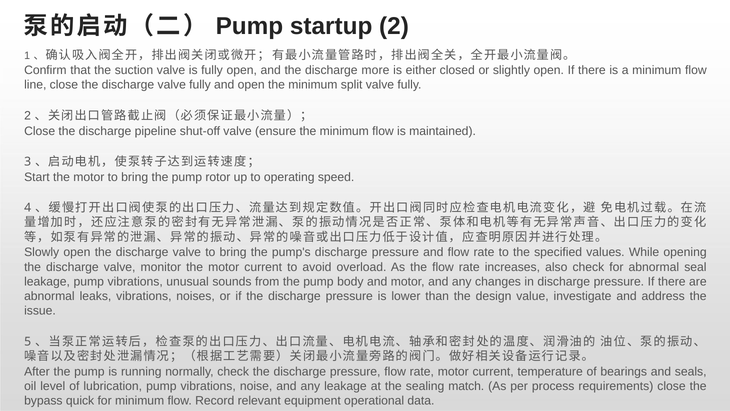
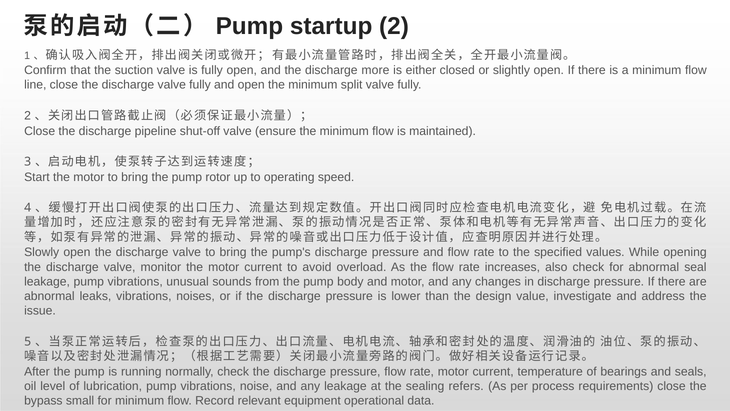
match: match -> refers
quick: quick -> small
